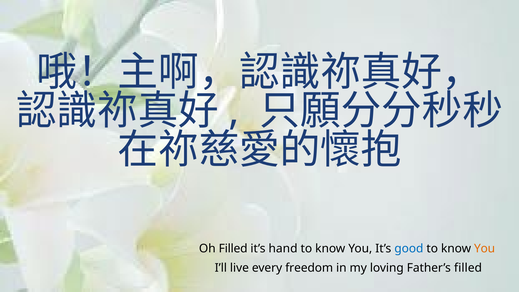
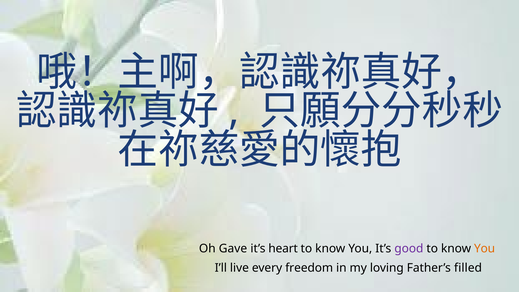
Oh Filled: Filled -> Gave
hand: hand -> heart
good colour: blue -> purple
